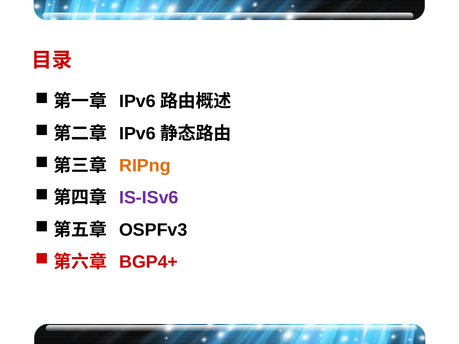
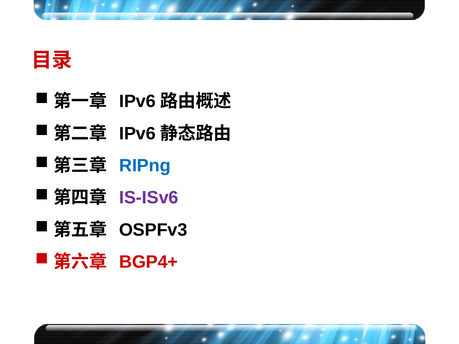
RIPng colour: orange -> blue
